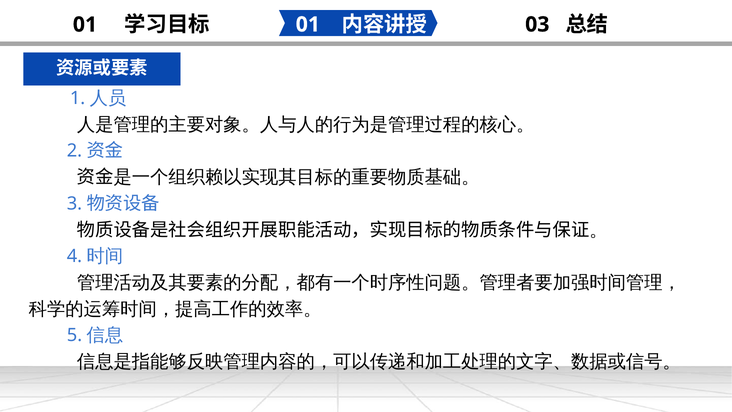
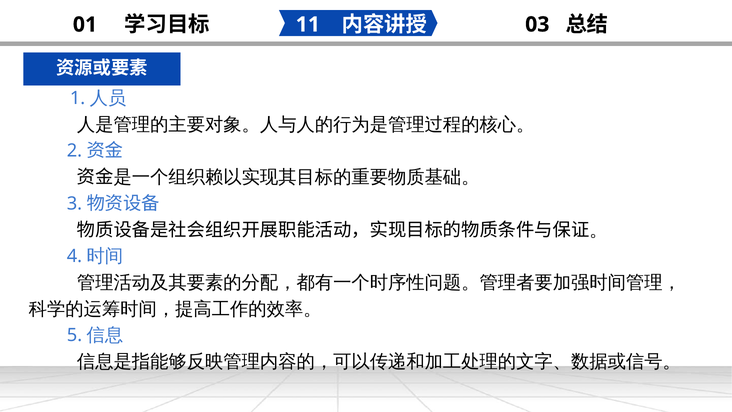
01 at (308, 25): 01 -> 11
